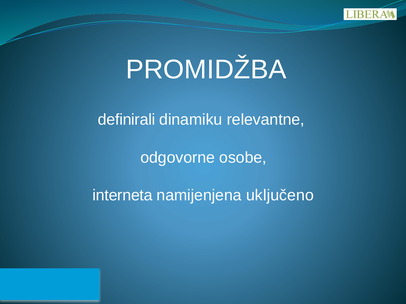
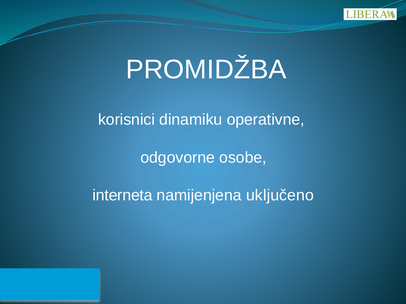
definirali: definirali -> korisnici
relevantne: relevantne -> operativne
